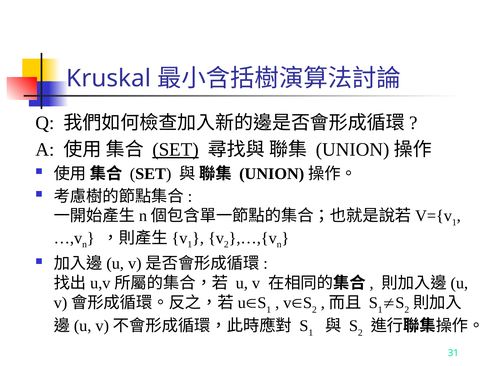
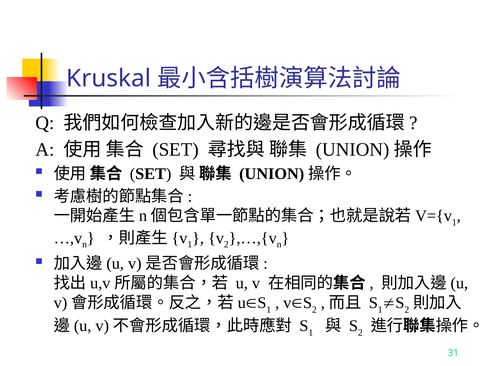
SET at (176, 149) underline: present -> none
